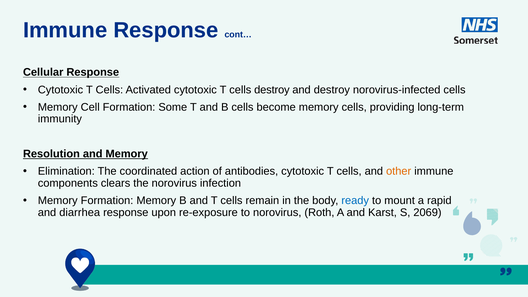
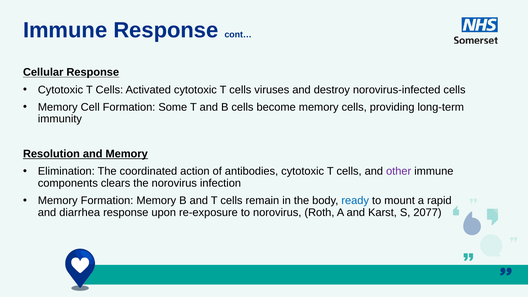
cells destroy: destroy -> viruses
other colour: orange -> purple
2069: 2069 -> 2077
